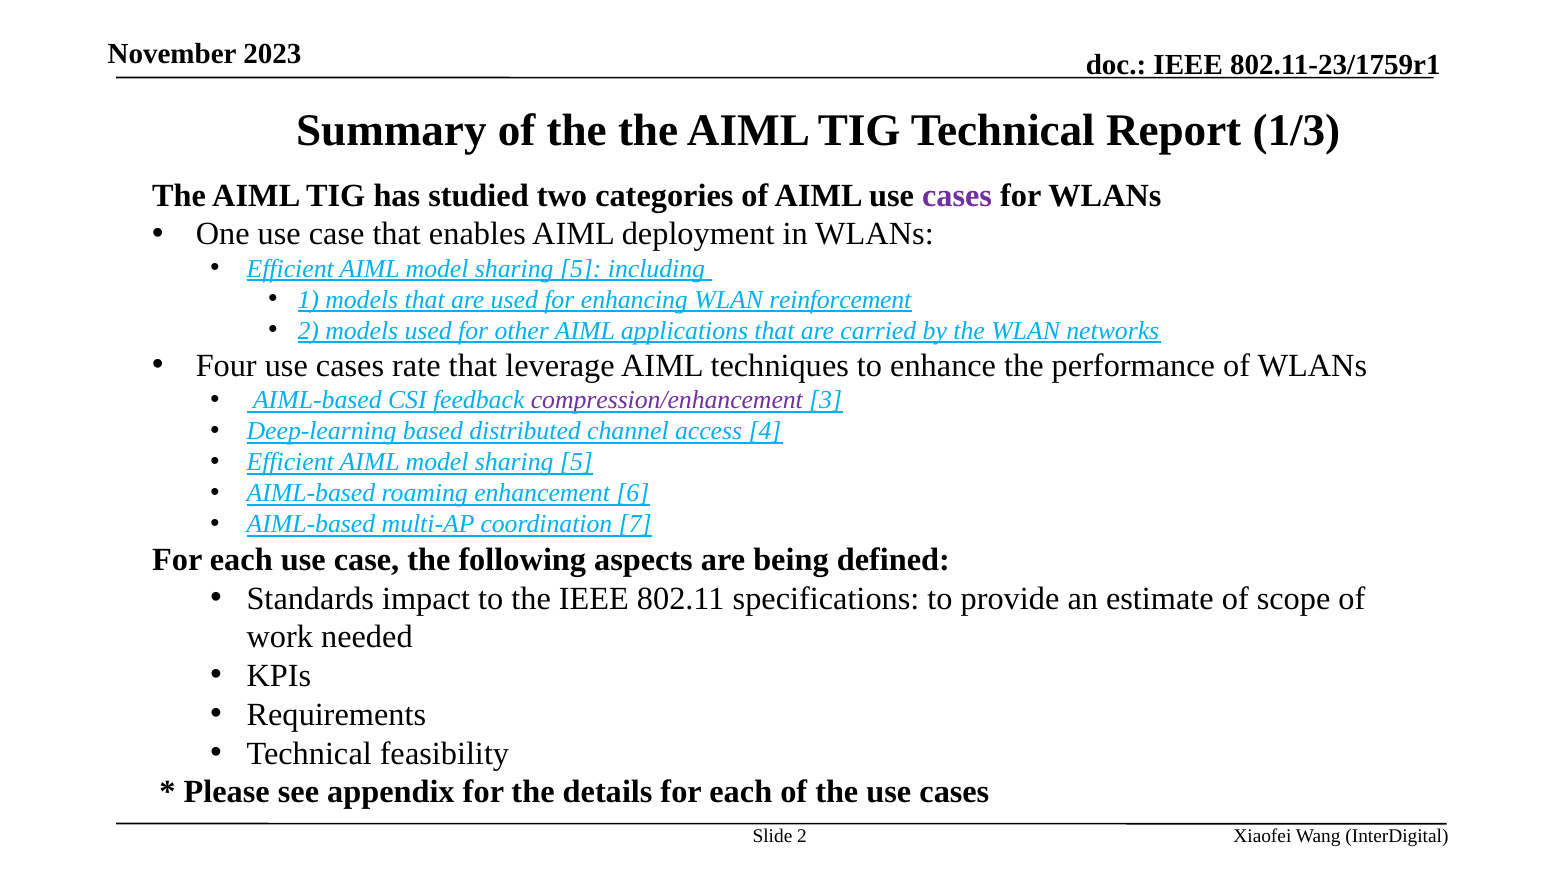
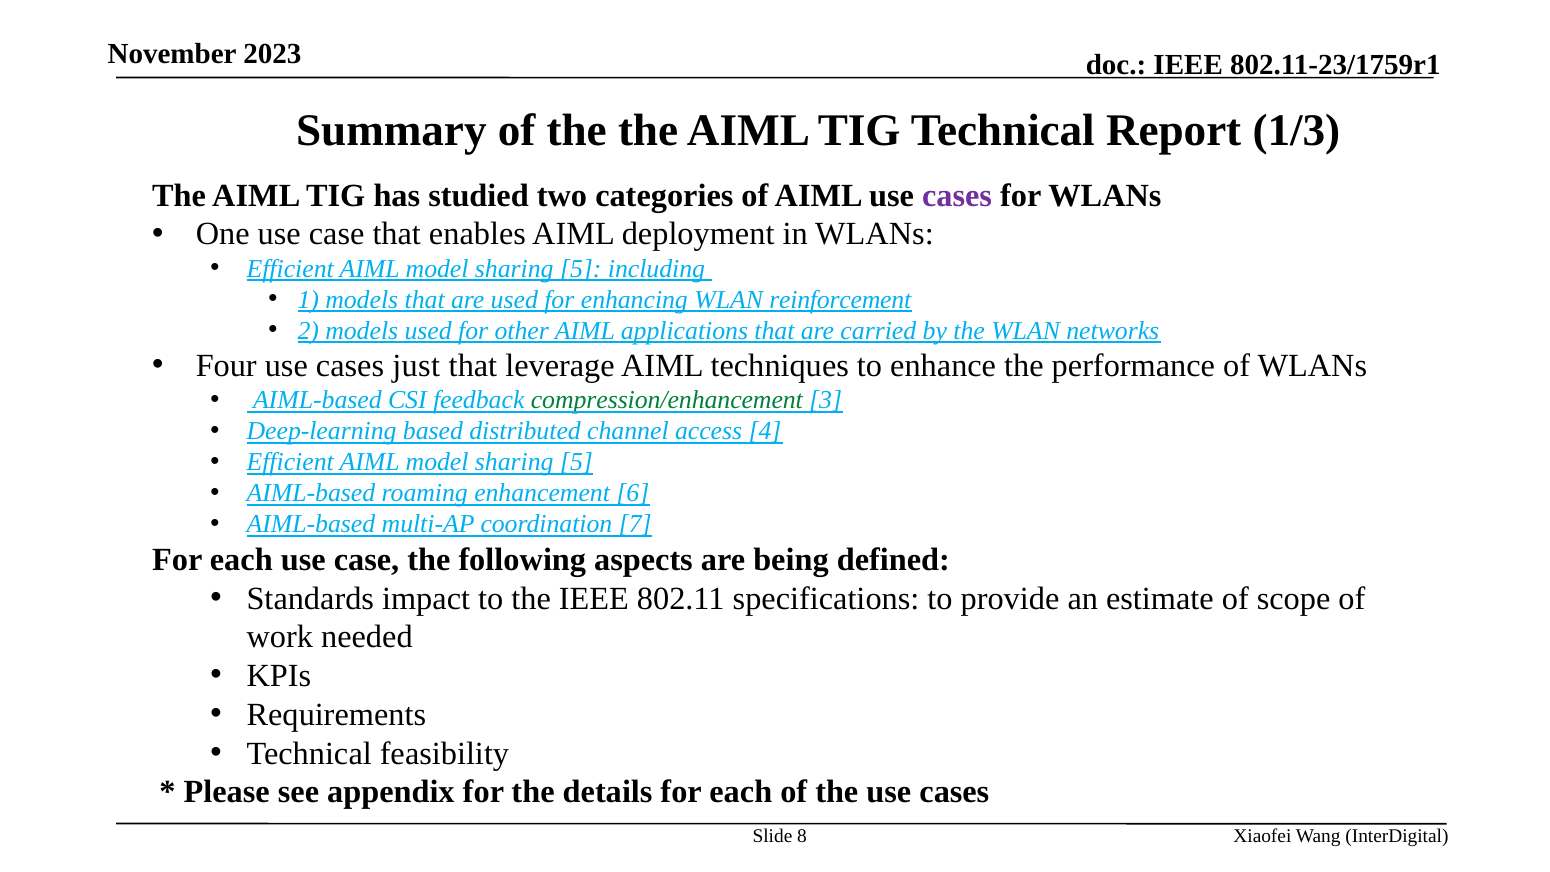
rate: rate -> just
compression/enhancement colour: purple -> green
Slide 2: 2 -> 8
